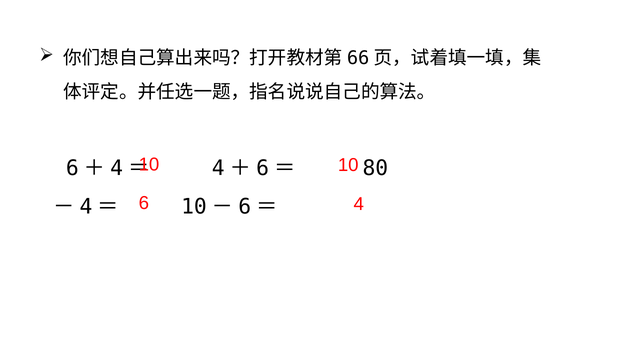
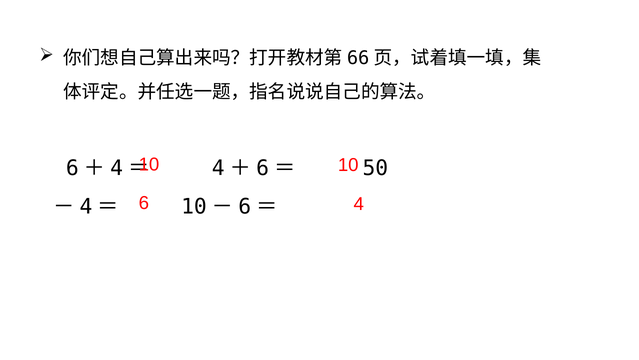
80: 80 -> 50
